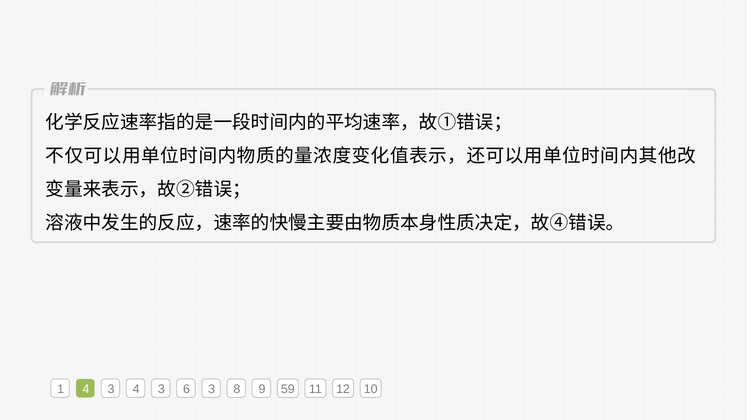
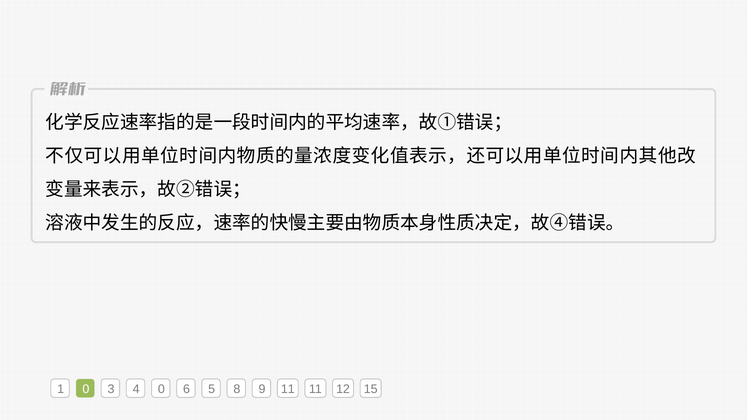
1 4: 4 -> 0
3 4 3: 3 -> 0
6 3: 3 -> 5
9 59: 59 -> 11
10: 10 -> 15
